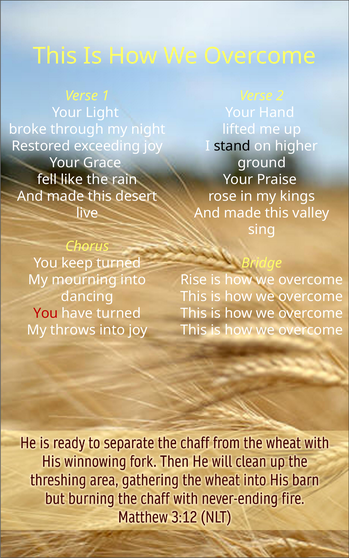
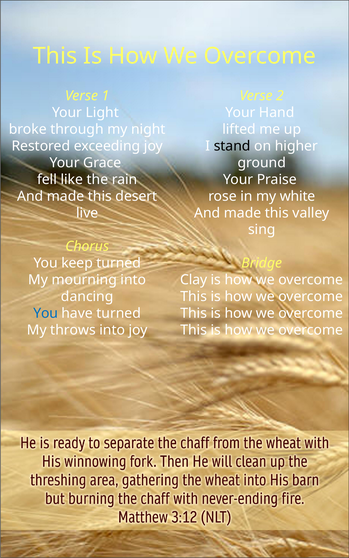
kings: kings -> white
Rise: Rise -> Clay
You at (46, 314) colour: red -> blue
